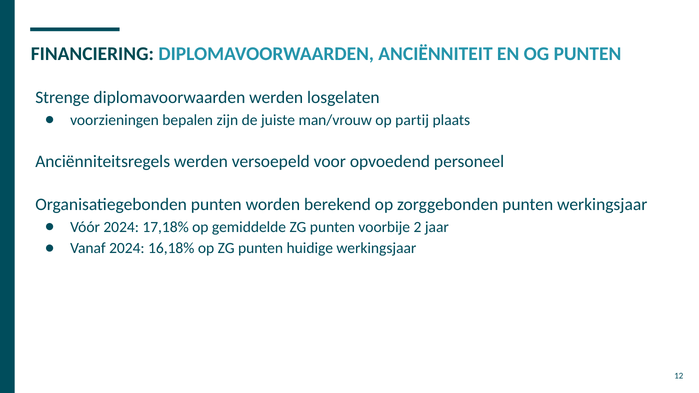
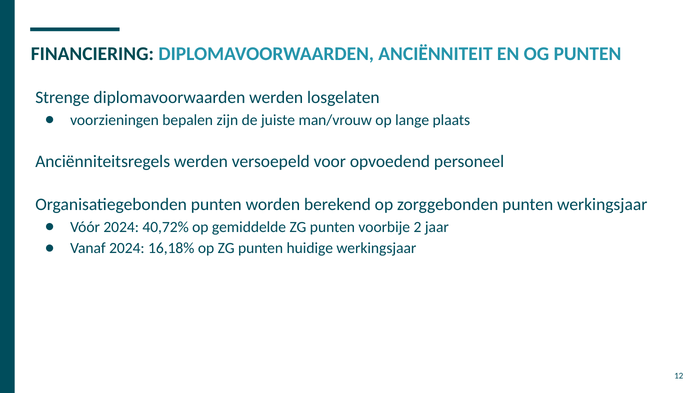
partij: partij -> lange
17,18%: 17,18% -> 40,72%
